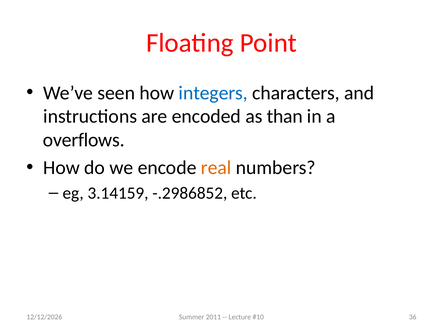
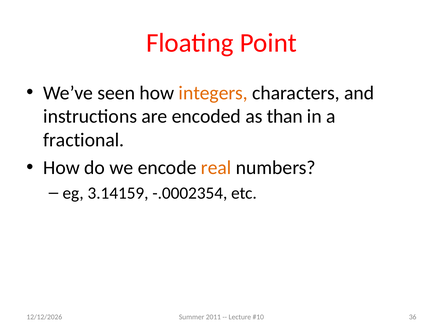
integers colour: blue -> orange
overflows: overflows -> fractional
-.2986852: -.2986852 -> -.0002354
